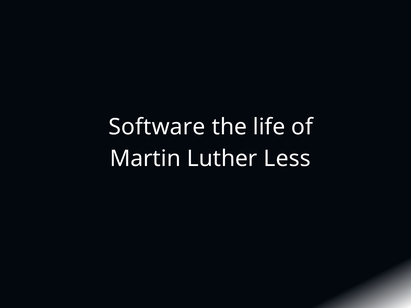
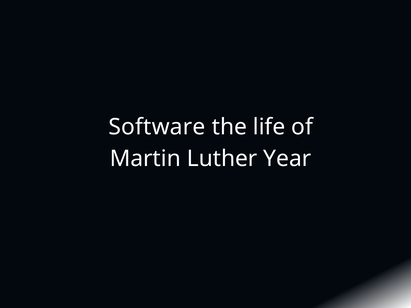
Less: Less -> Year
